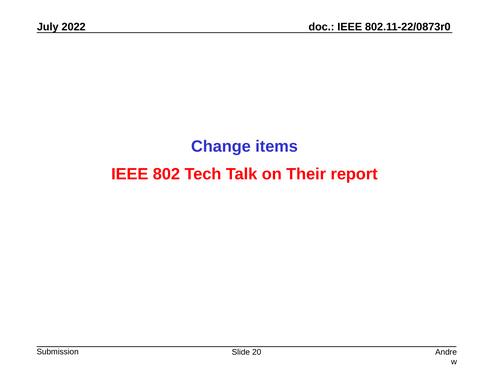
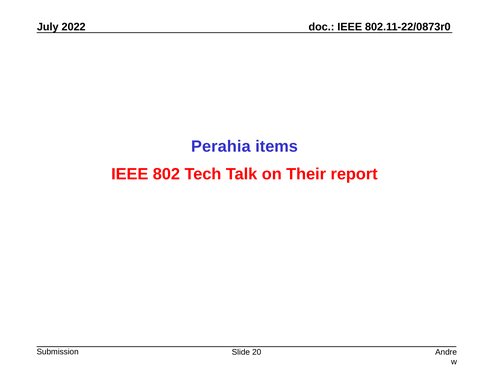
Change: Change -> Perahia
